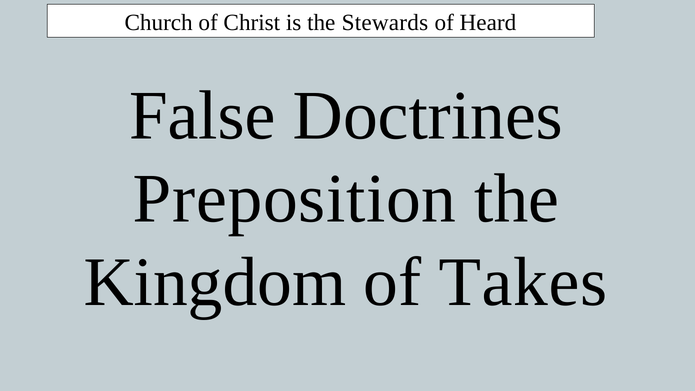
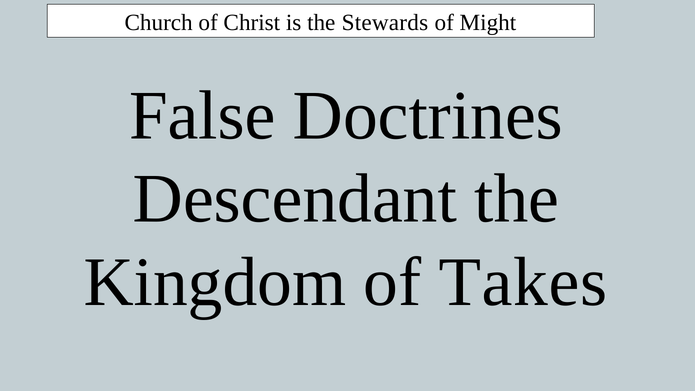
Heard: Heard -> Might
Preposition: Preposition -> Descendant
